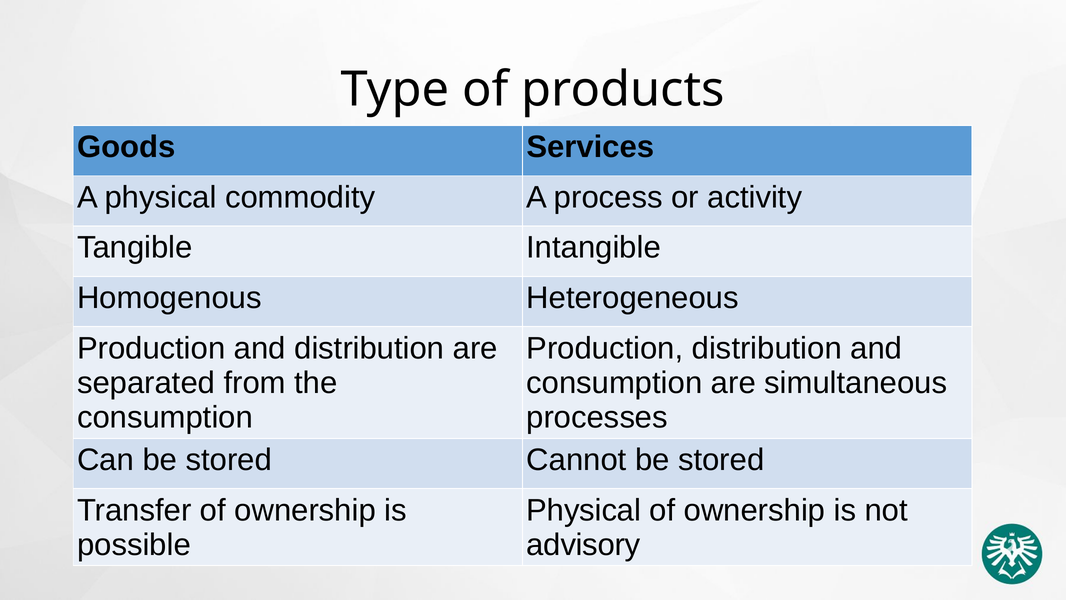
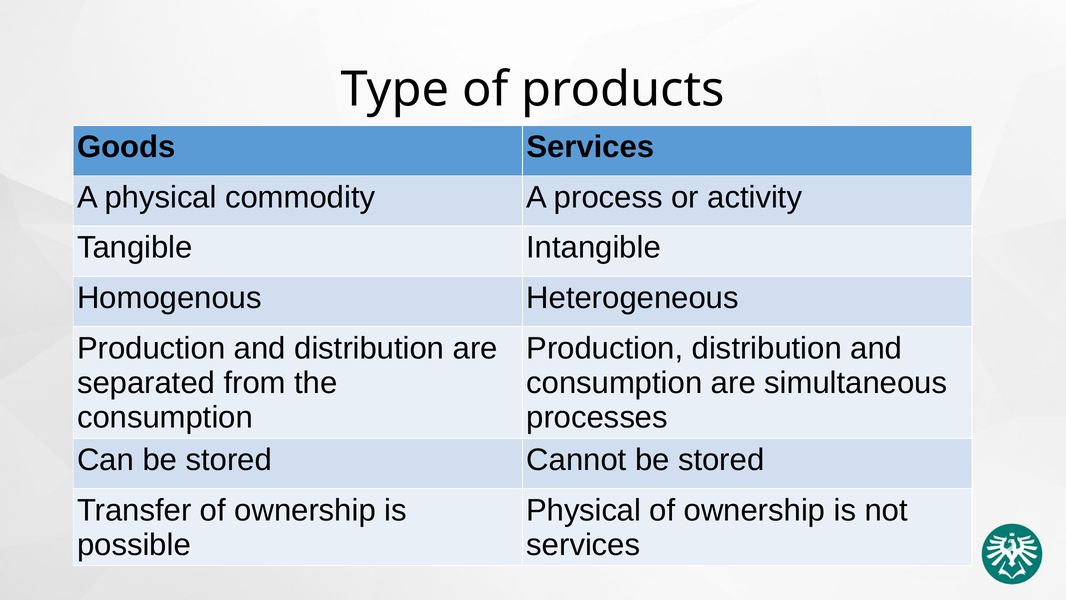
advisory at (583, 545): advisory -> services
